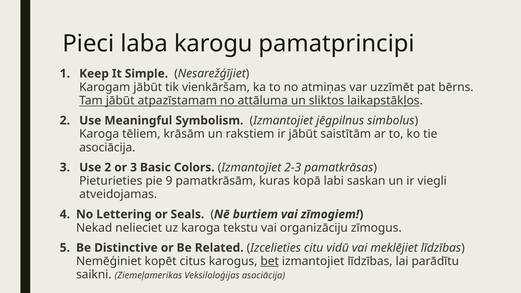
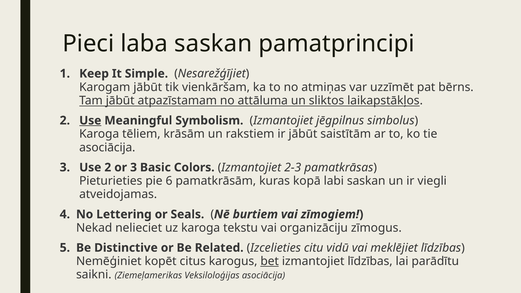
laba karogu: karogu -> saskan
Use at (90, 121) underline: none -> present
9: 9 -> 6
